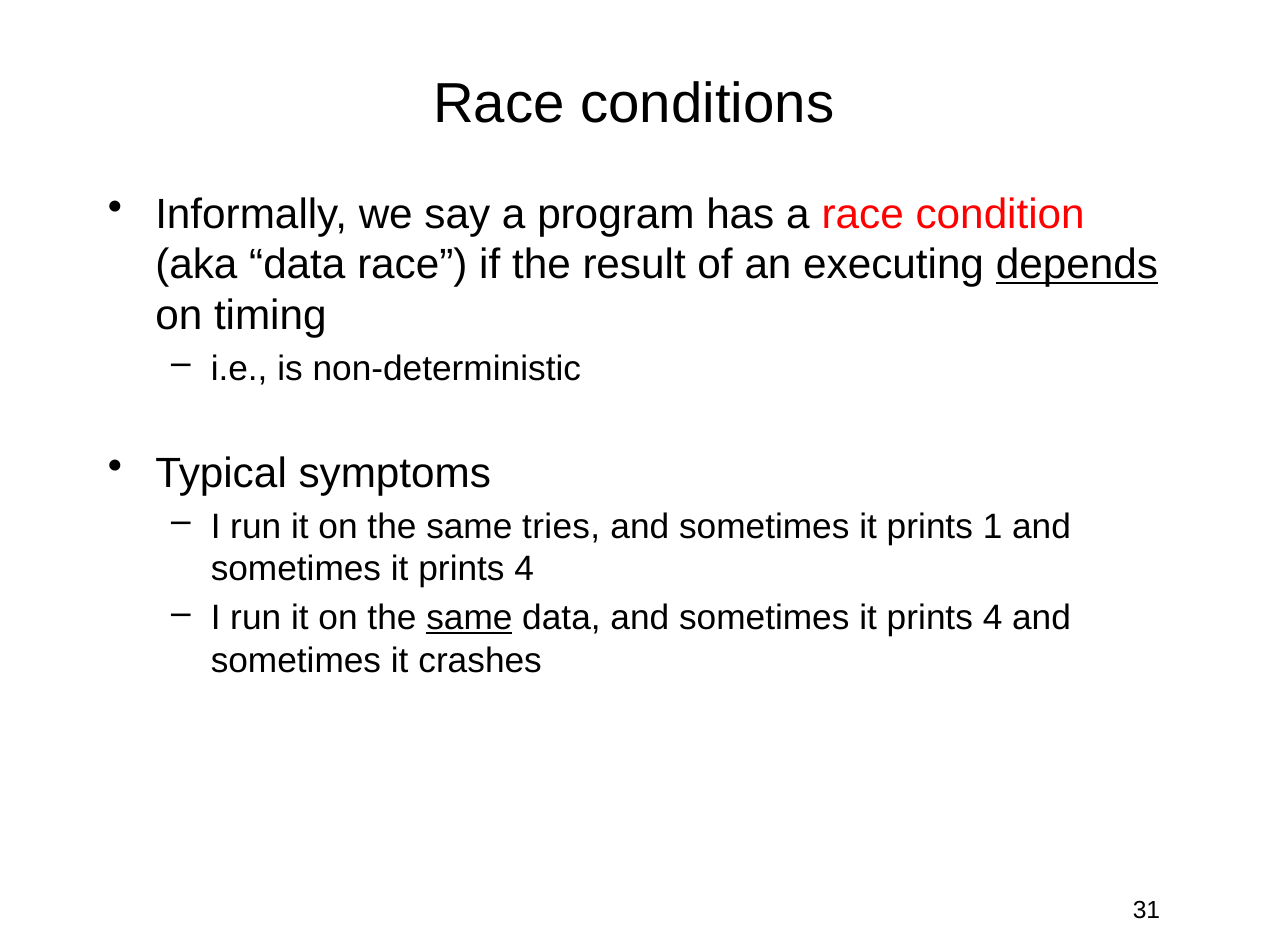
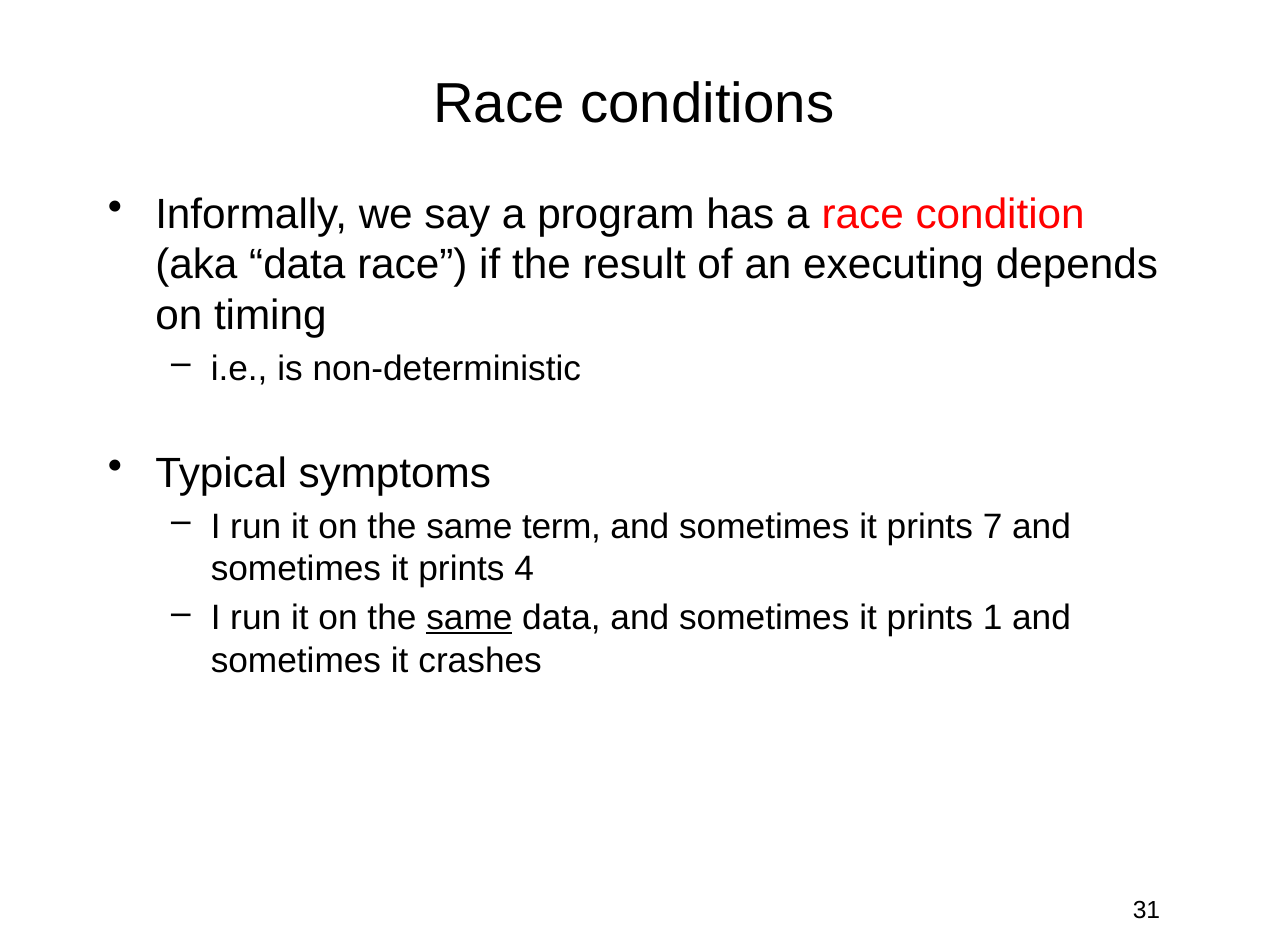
depends underline: present -> none
tries: tries -> term
1: 1 -> 7
4 at (993, 618): 4 -> 1
